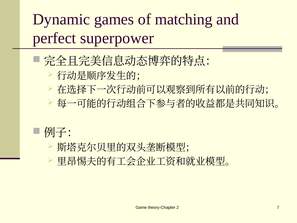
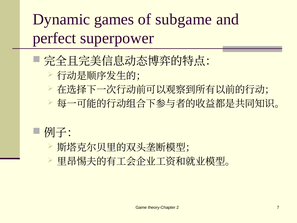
matching: matching -> subgame
